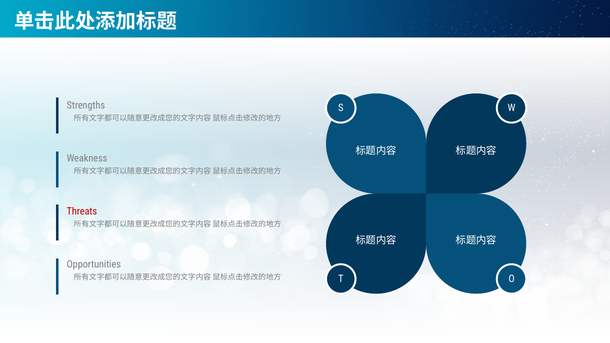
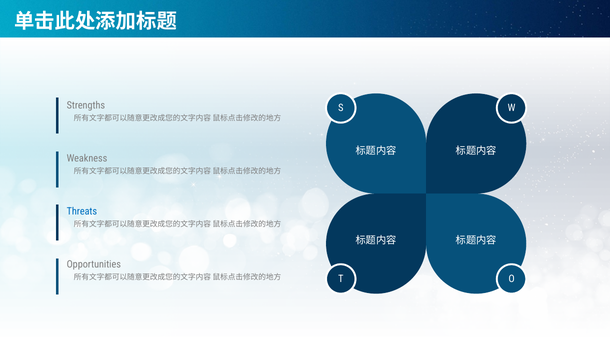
Threats colour: red -> blue
